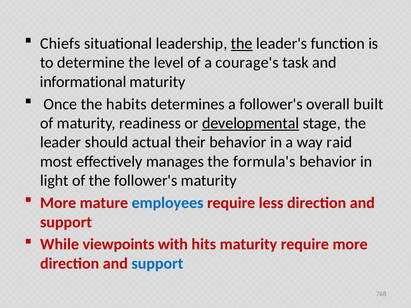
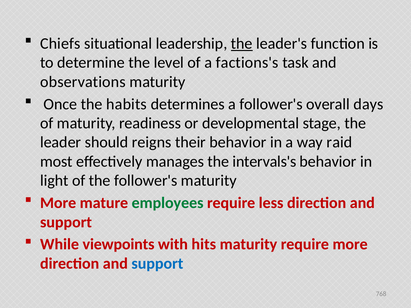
courage's: courage's -> factions's
informational: informational -> observations
built: built -> days
developmental underline: present -> none
actual: actual -> reigns
formula's: formula's -> intervals's
employees colour: blue -> green
